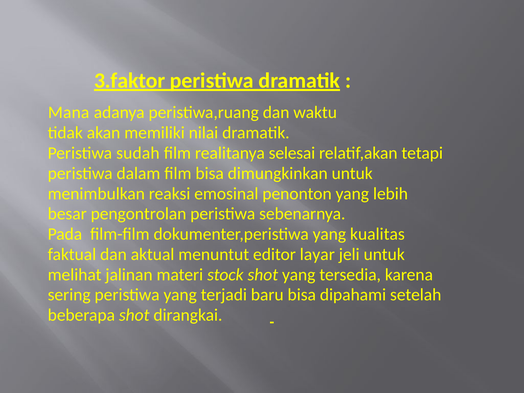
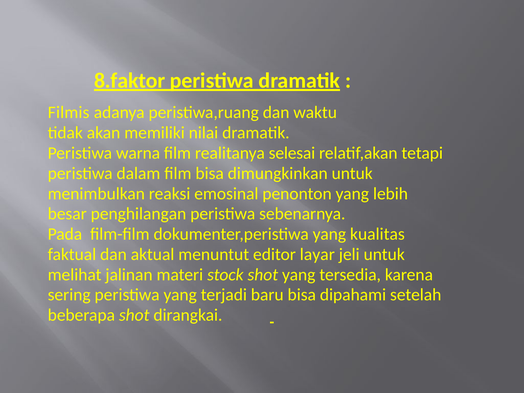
3.faktor: 3.faktor -> 8.faktor
Mana: Mana -> Filmis
sudah: sudah -> warna
pengontrolan: pengontrolan -> penghilangan
